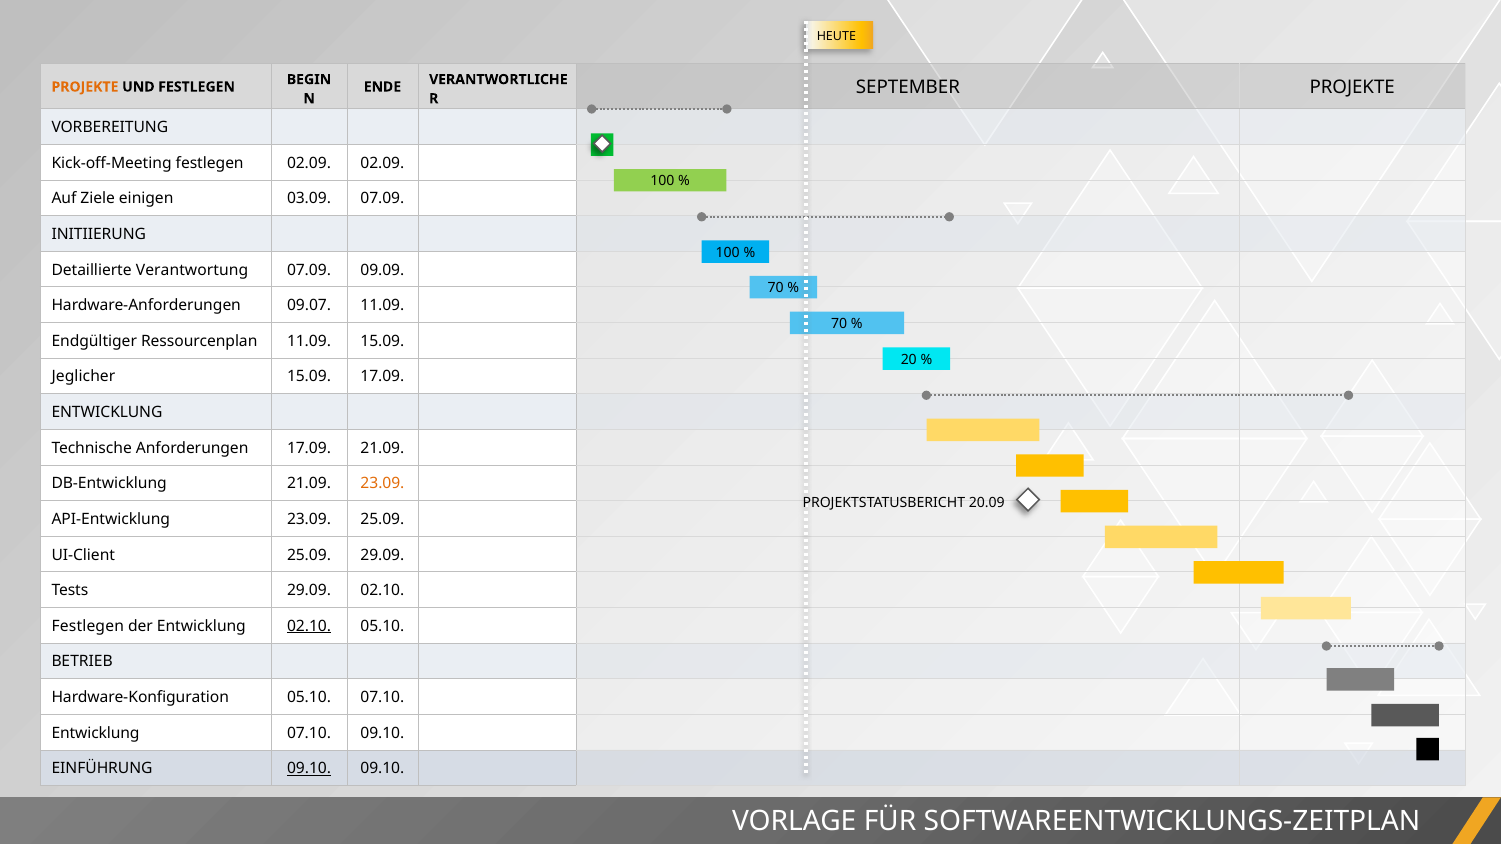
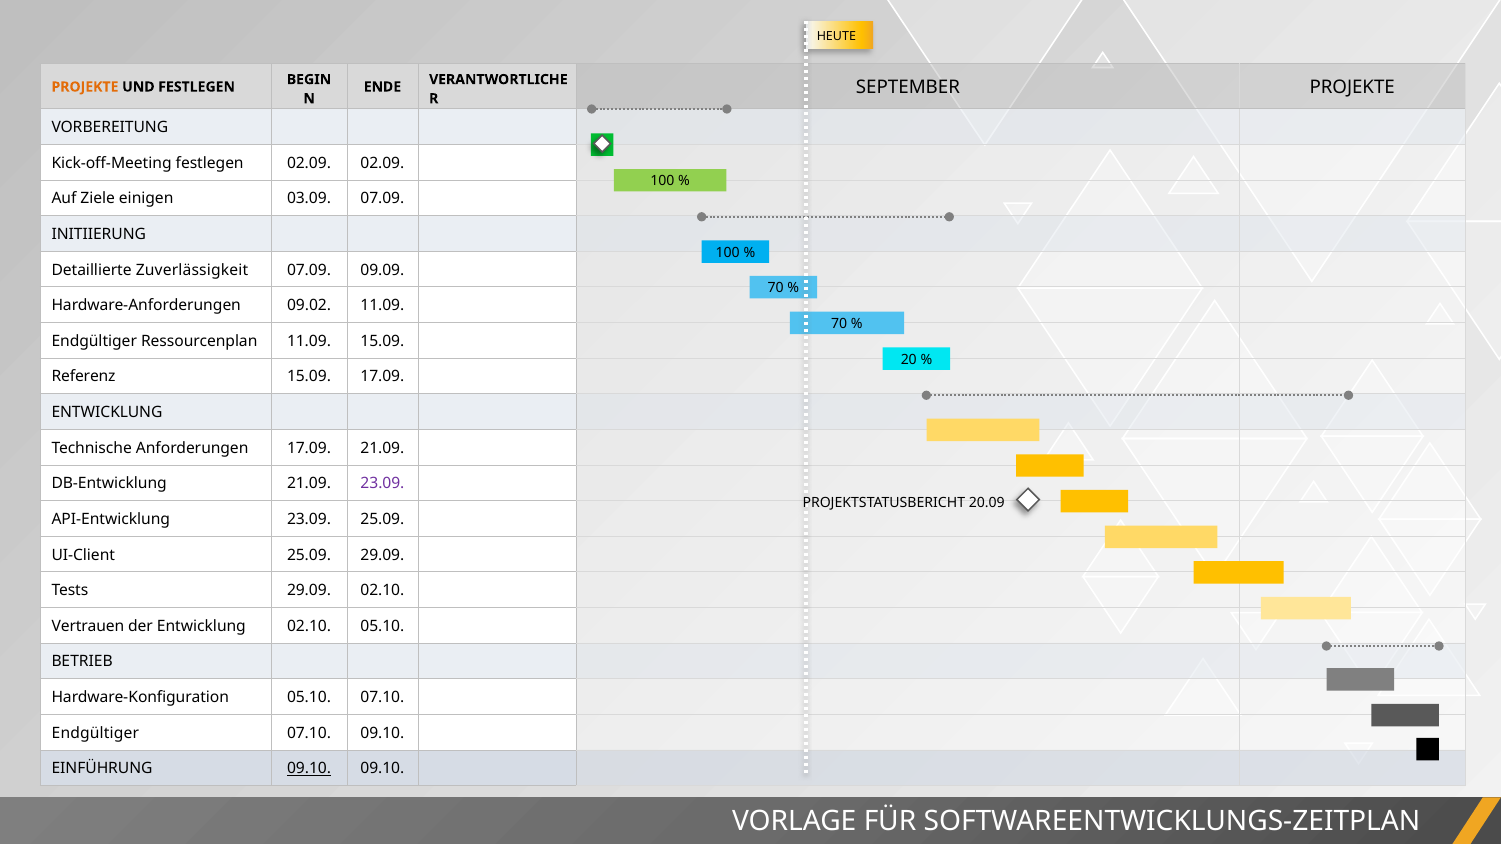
Verantwortung: Verantwortung -> Zuverlässigkeit
09.07: 09.07 -> 09.02
Jeglicher: Jeglicher -> Referenz
23.09 at (382, 484) colour: orange -> purple
Festlegen at (88, 626): Festlegen -> Vertrauen
02.10 at (309, 626) underline: present -> none
Entwicklung at (96, 733): Entwicklung -> Endgültiger
